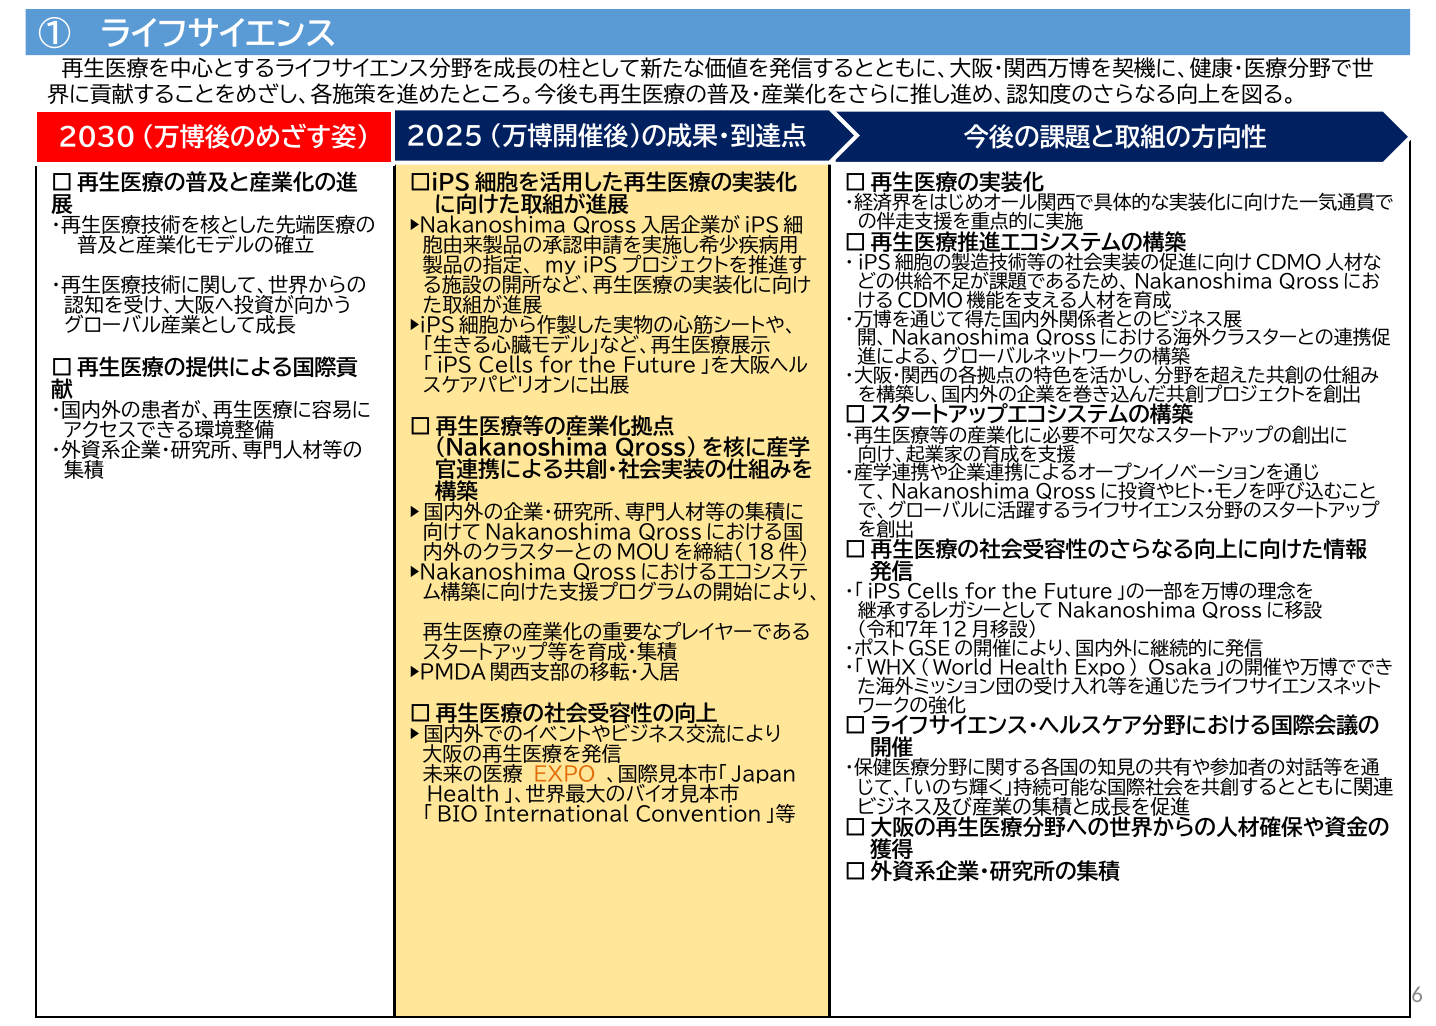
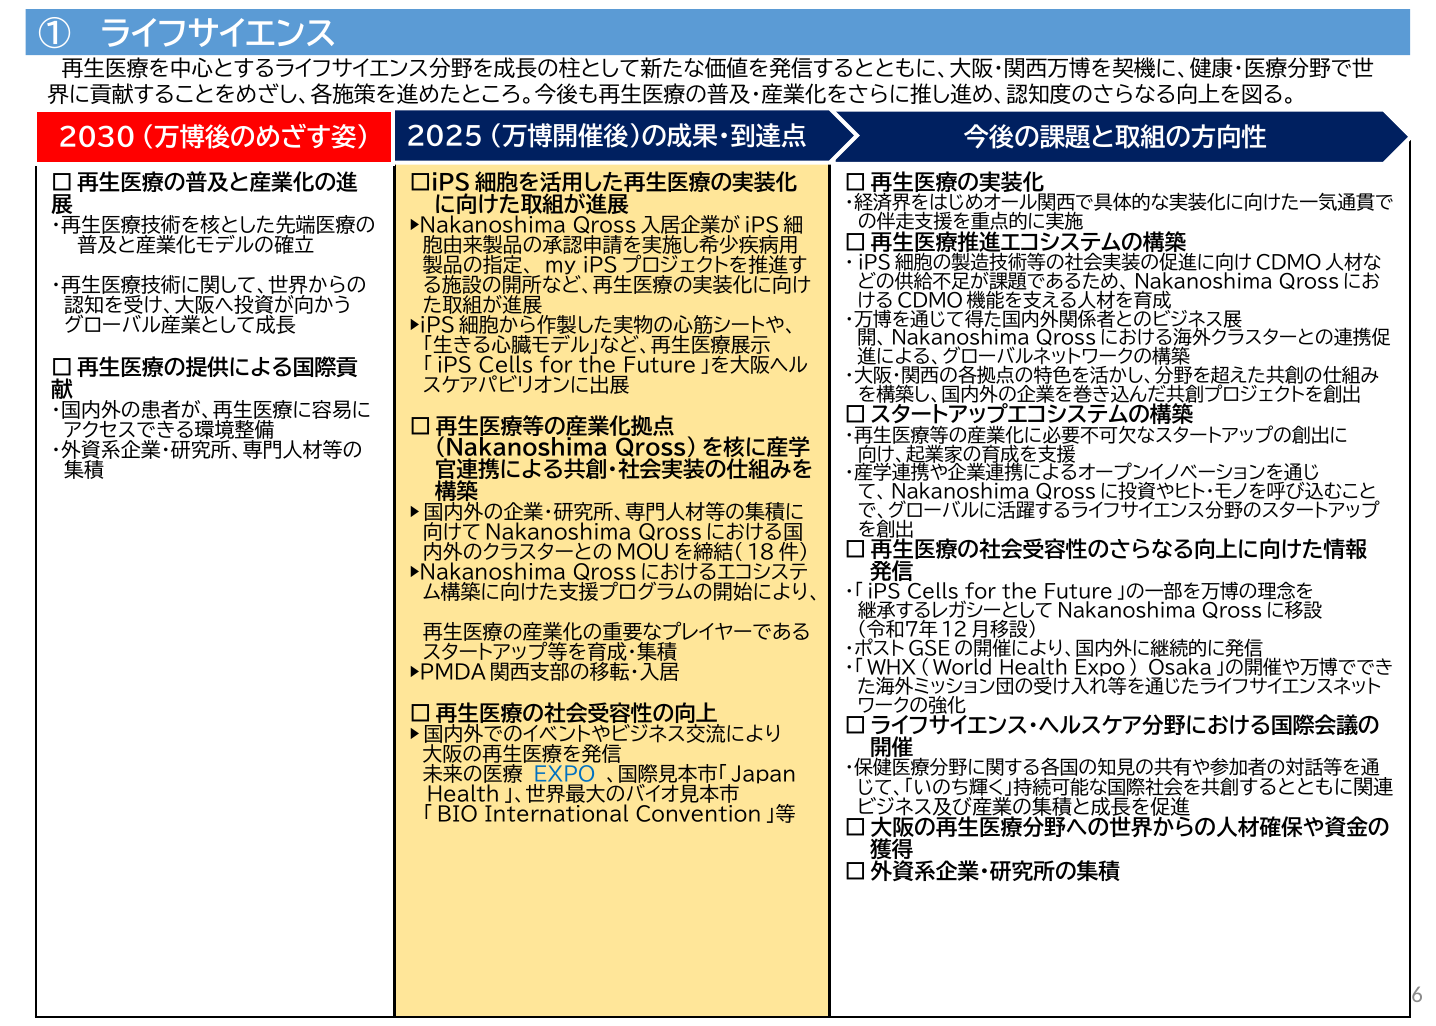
EXPO colour: orange -> blue
